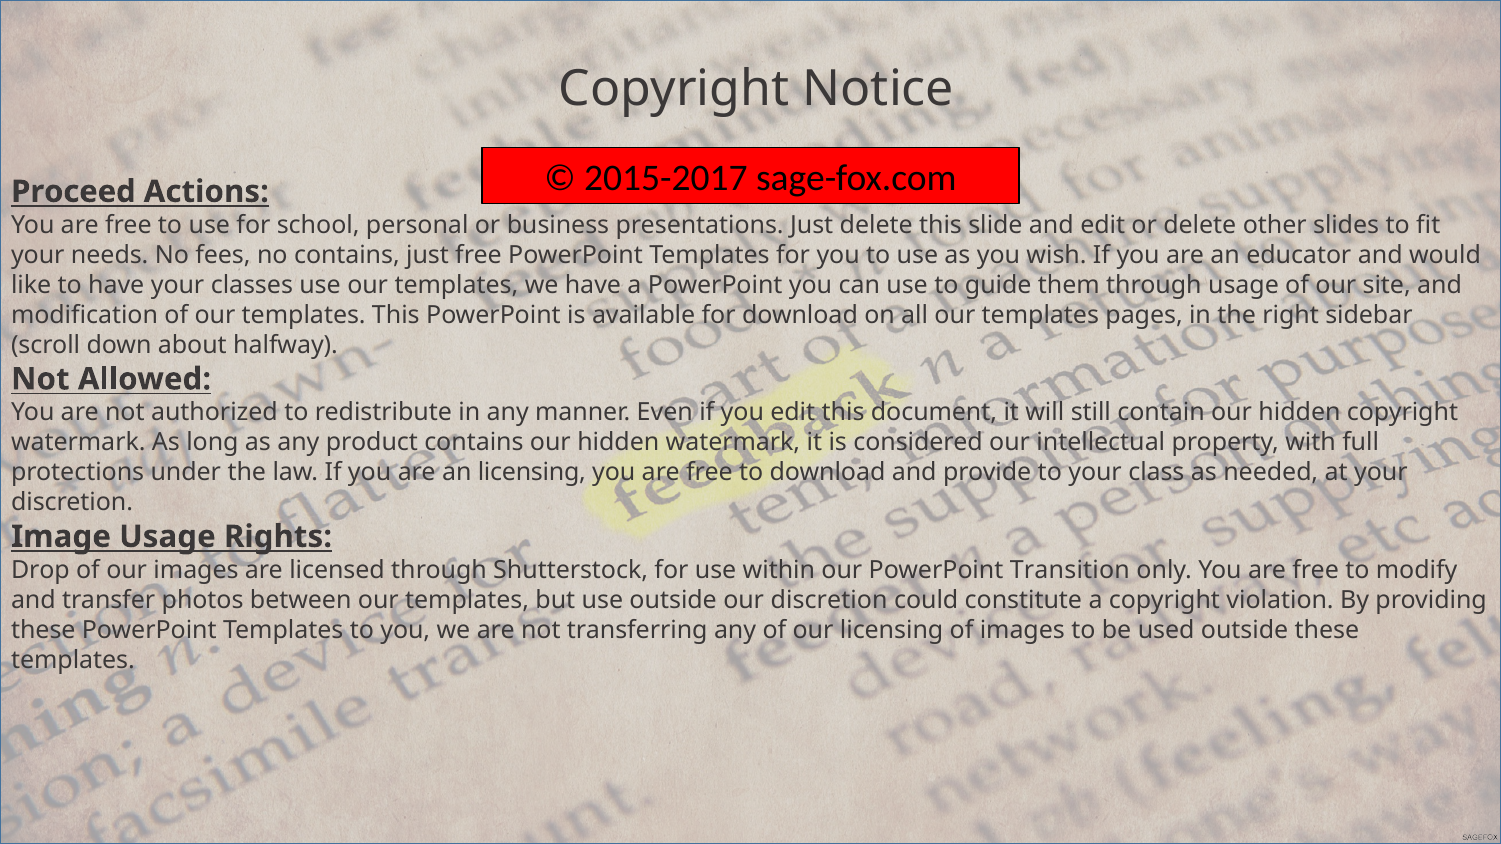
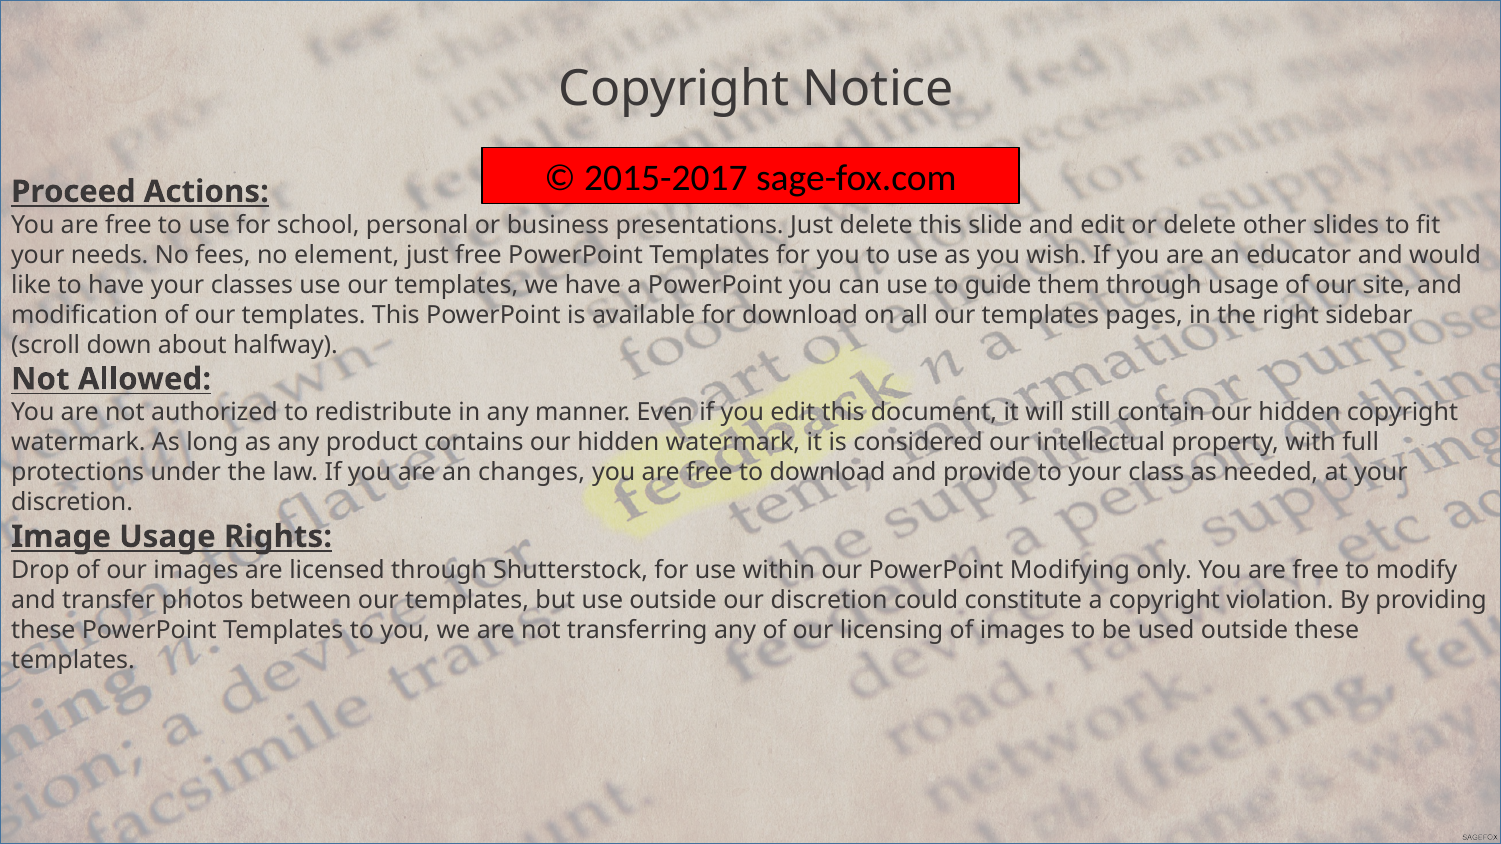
no contains: contains -> element
an licensing: licensing -> changes
Transition: Transition -> Modifying
